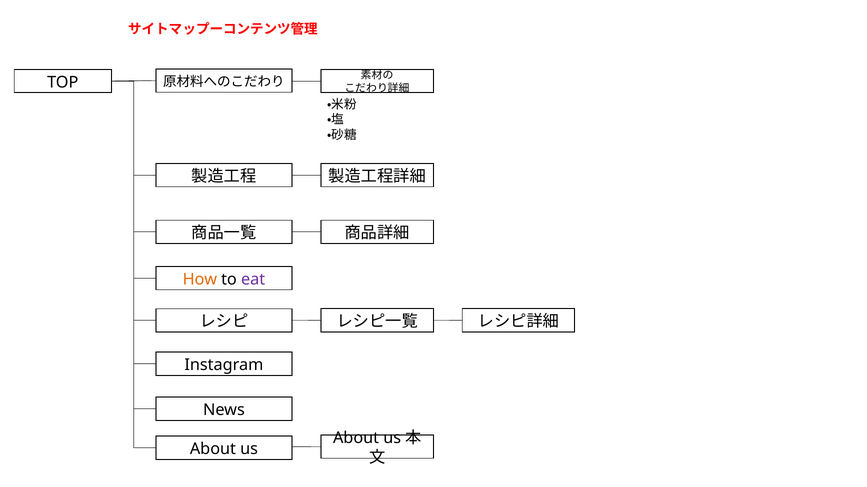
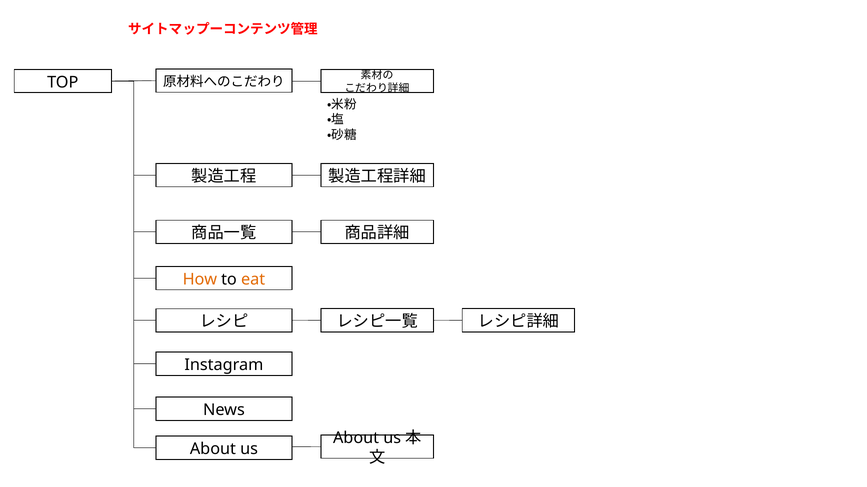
eat colour: purple -> orange
